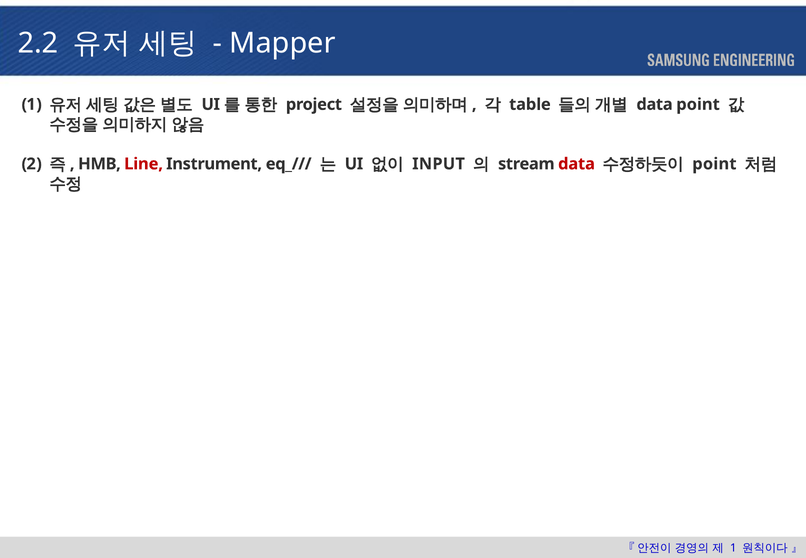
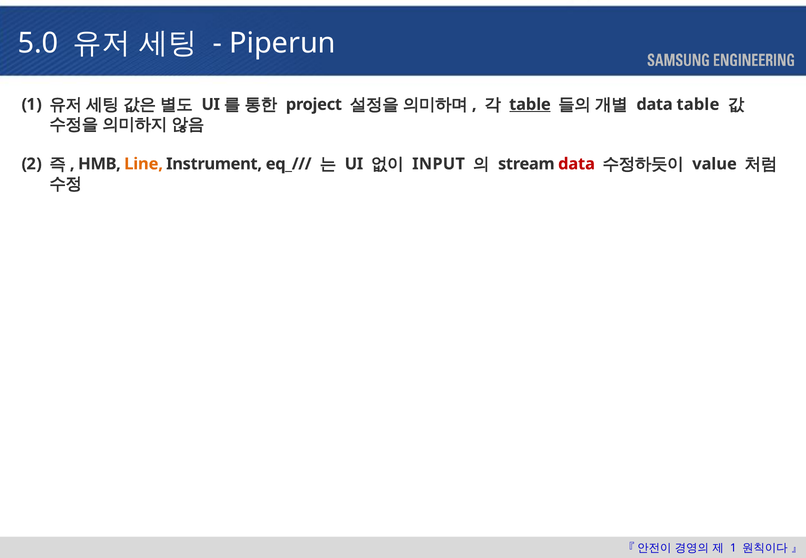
2.2: 2.2 -> 5.0
Mapper: Mapper -> Piperun
table at (530, 104) underline: none -> present
data point: point -> table
Line colour: red -> orange
point at (714, 164): point -> value
